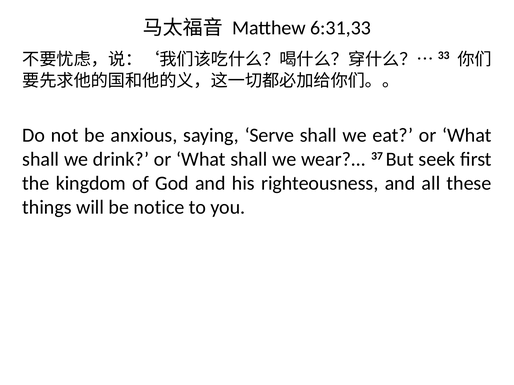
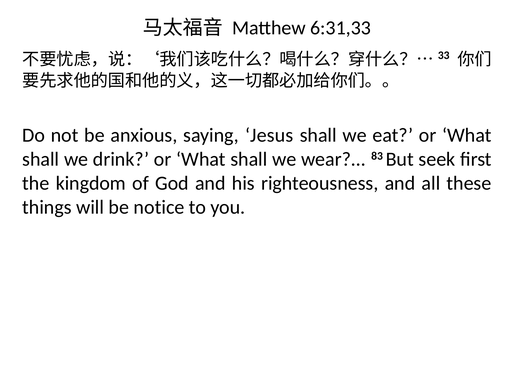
Serve: Serve -> Jesus
37: 37 -> 83
